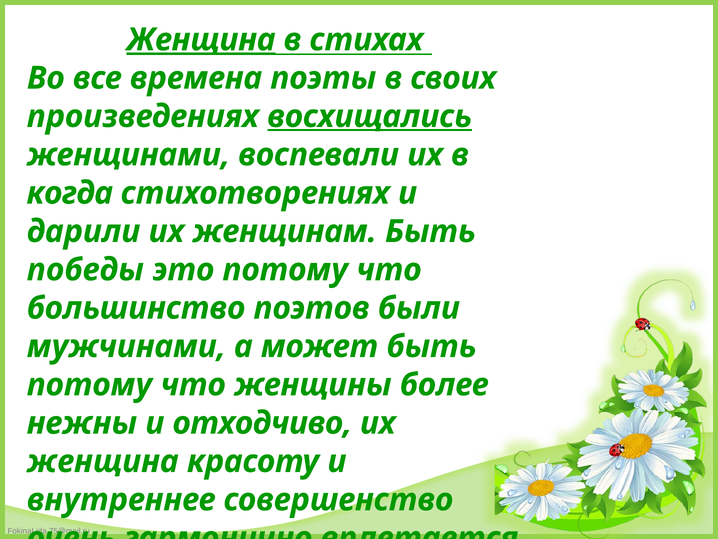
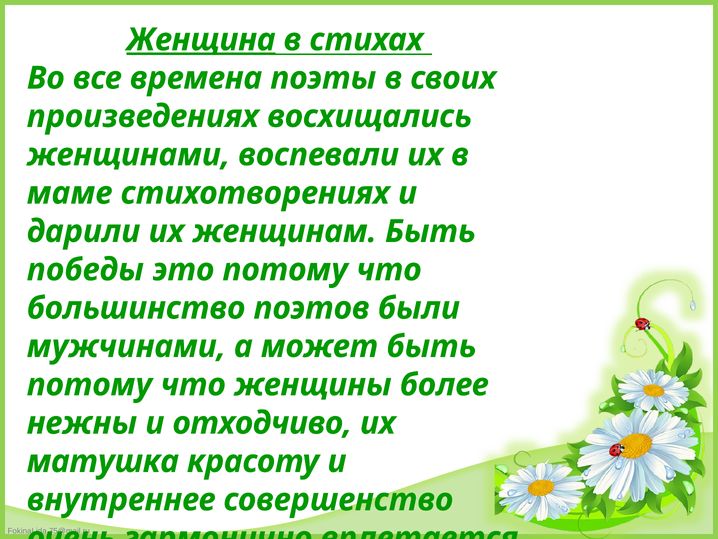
восхищались underline: present -> none
когда: когда -> маме
женщина at (103, 461): женщина -> матушка
